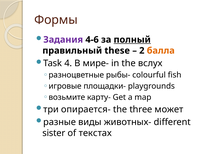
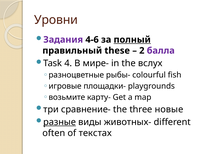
Формы: Формы -> Уровни
балла colour: orange -> purple
опирается-: опирается- -> сравнение-
может: может -> новые
разные underline: none -> present
sister: sister -> often
